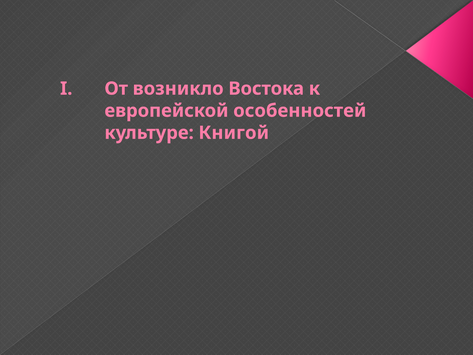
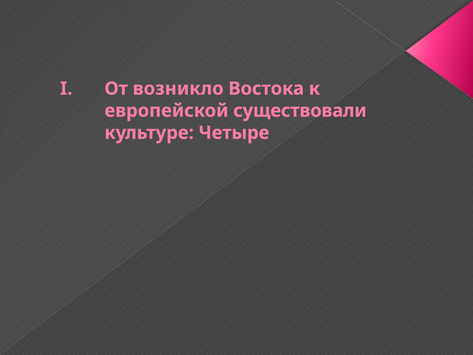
особенностей: особенностей -> существовали
Книгой: Книгой -> Четыре
